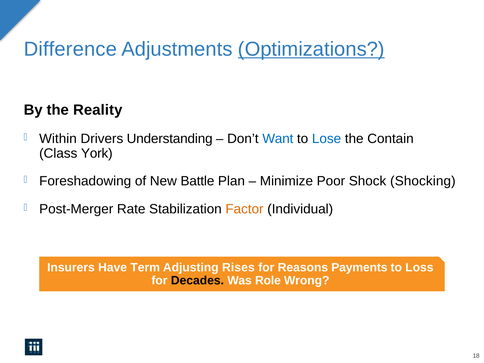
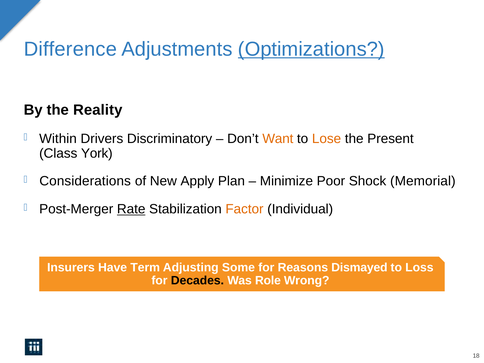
Understanding: Understanding -> Discriminatory
Want colour: blue -> orange
Lose colour: blue -> orange
Contain: Contain -> Present
Foreshadowing: Foreshadowing -> Considerations
Battle: Battle -> Apply
Shocking: Shocking -> Memorial
Rate underline: none -> present
Rises: Rises -> Some
Payments: Payments -> Dismayed
